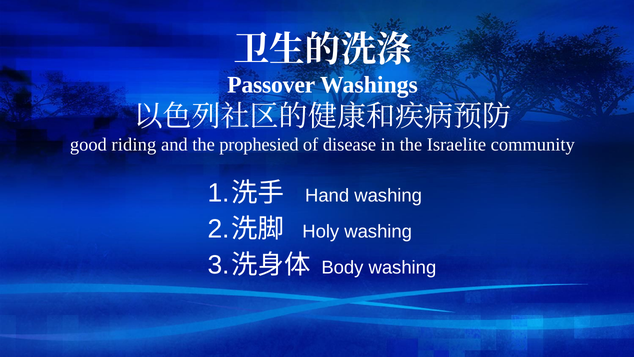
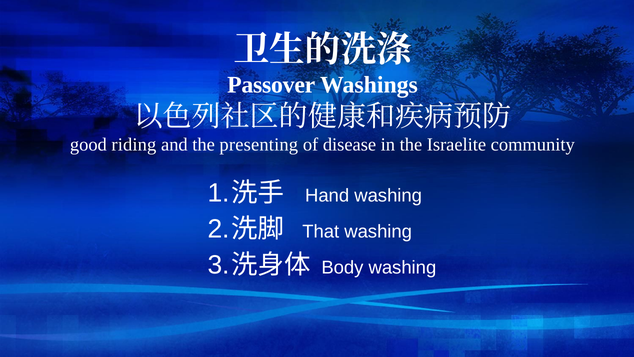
prophesied: prophesied -> presenting
Holy: Holy -> That
